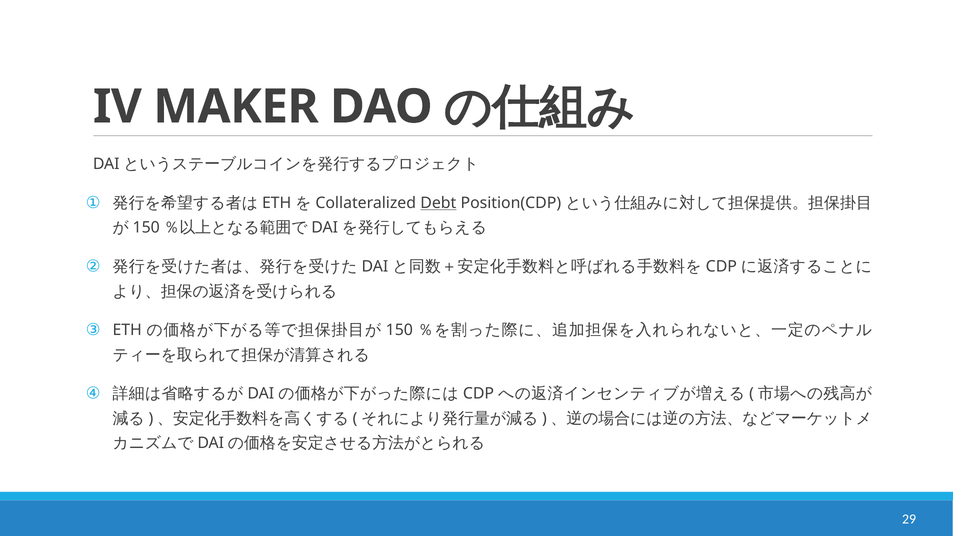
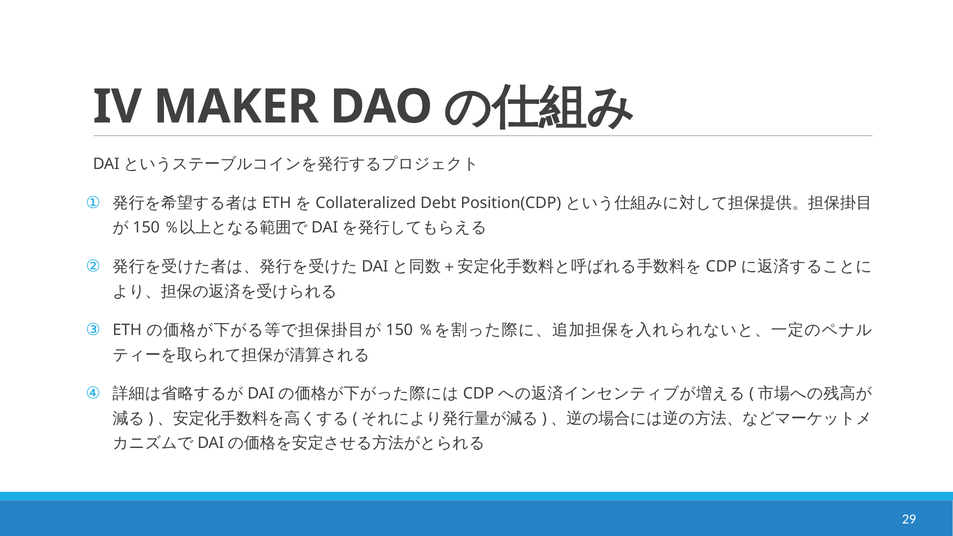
Debt underline: present -> none
